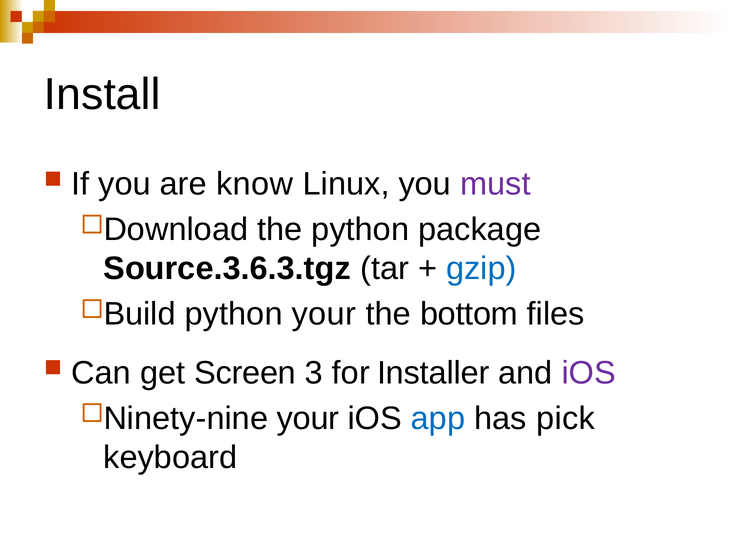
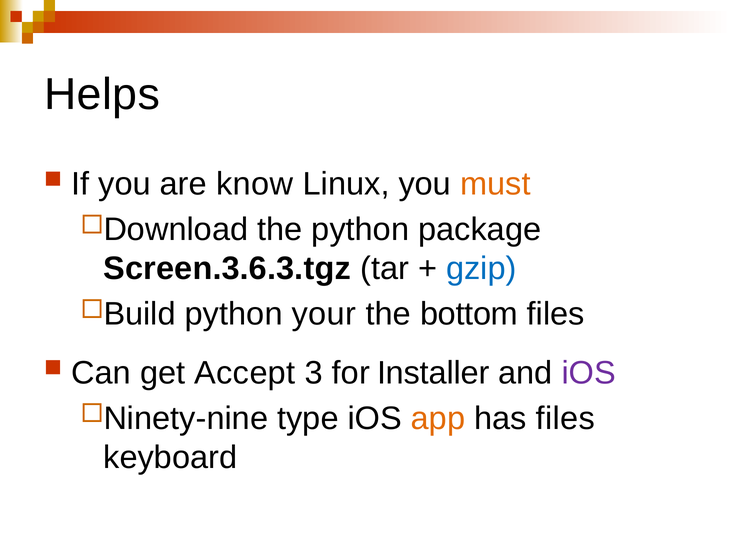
Install: Install -> Helps
must colour: purple -> orange
Source.3.6.3.tgz: Source.3.6.3.tgz -> Screen.3.6.3.tgz
Screen: Screen -> Accept
your at (308, 418): your -> type
app colour: blue -> orange
has pick: pick -> files
